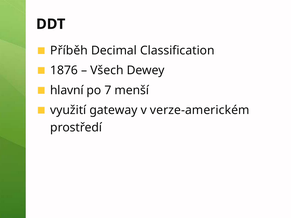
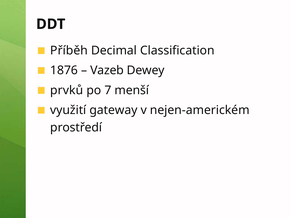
Všech: Všech -> Vazeb
hlavní: hlavní -> prvků
verze-americkém: verze-americkém -> nejen-americkém
